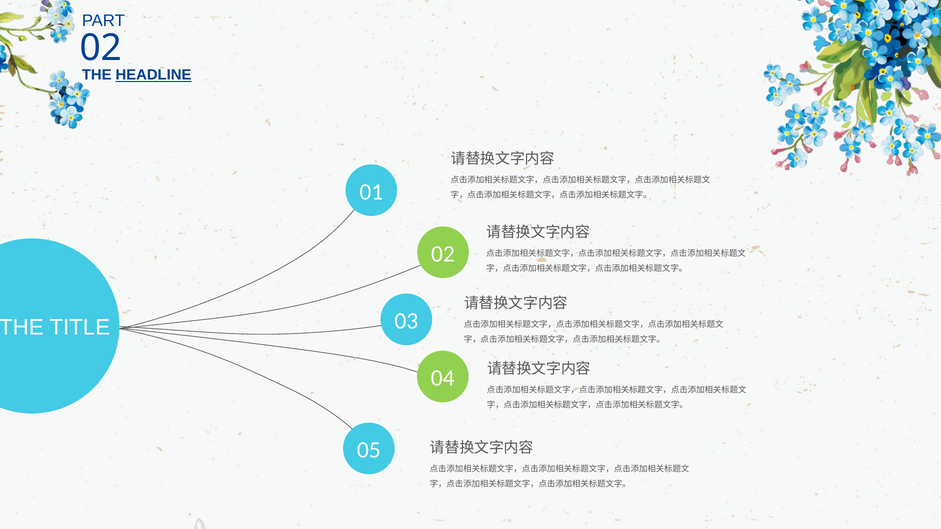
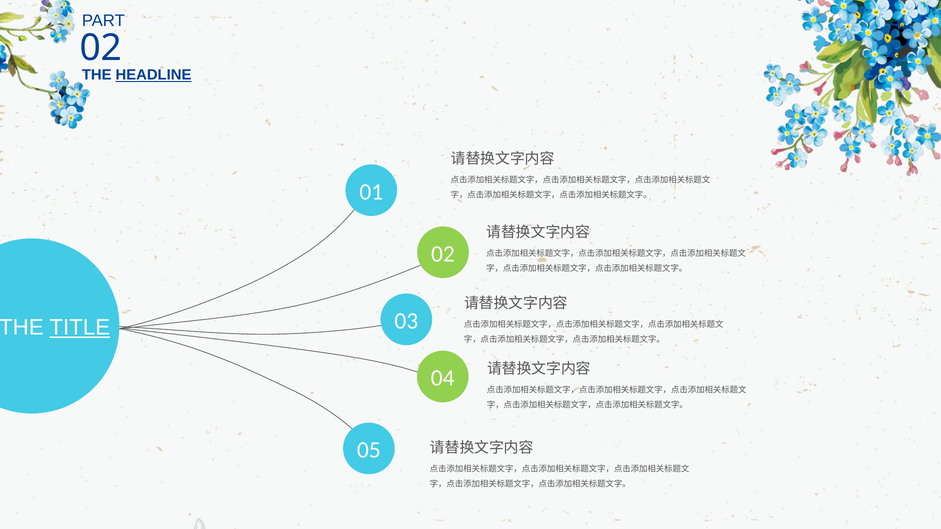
TITLE underline: none -> present
